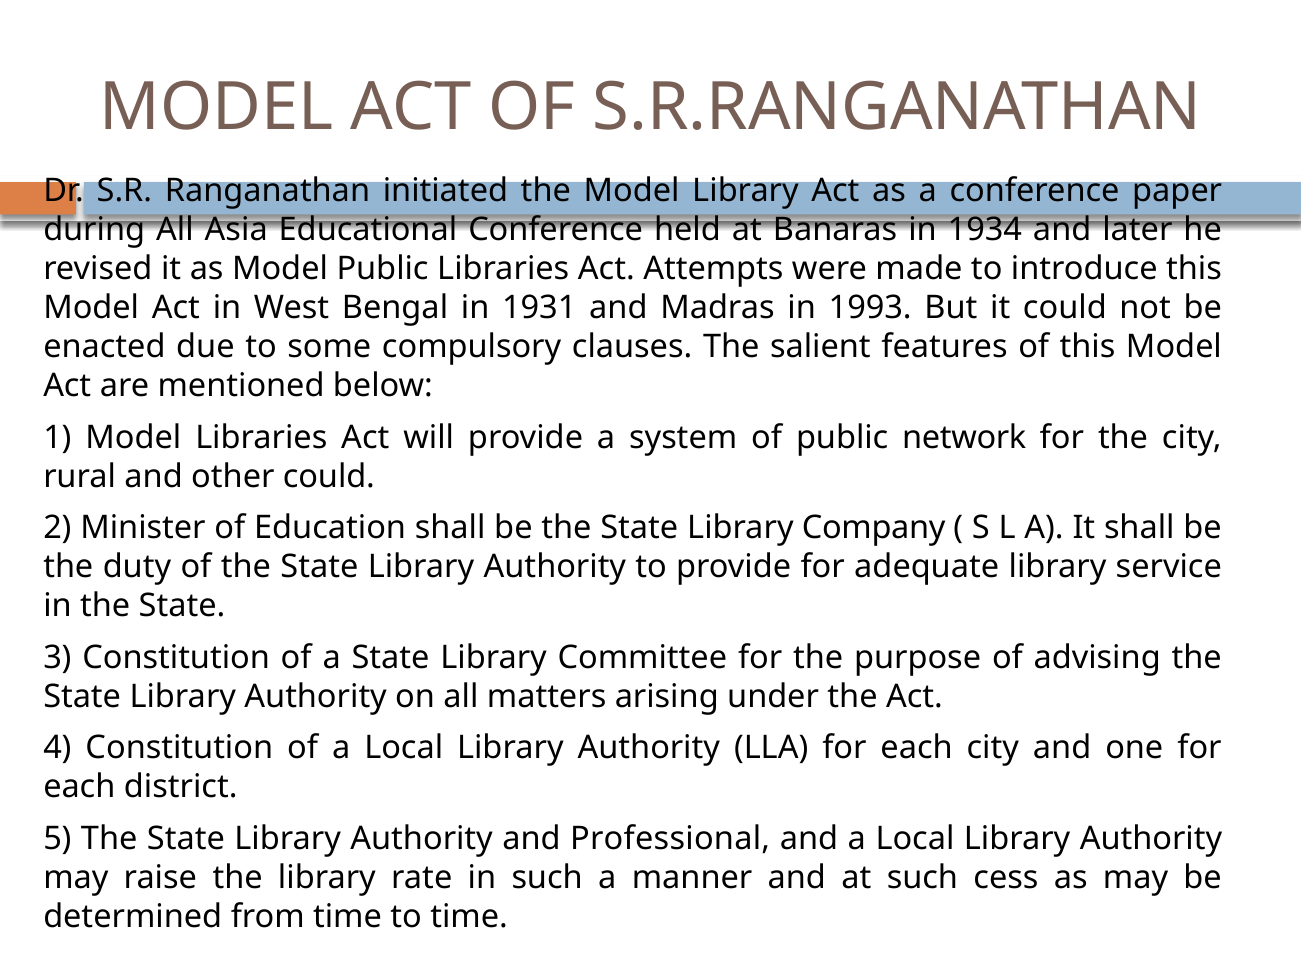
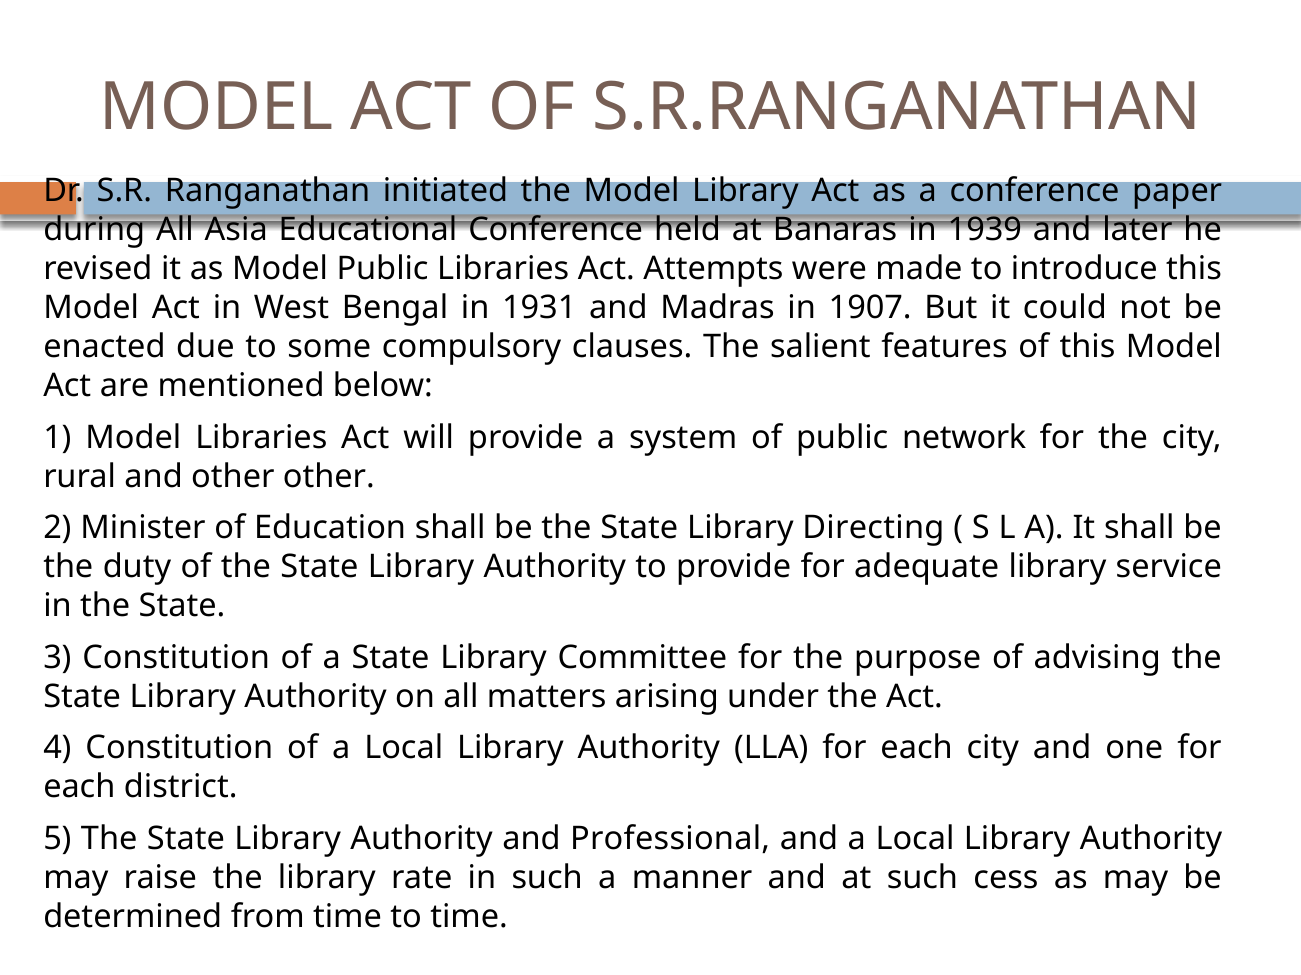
1934: 1934 -> 1939
1993: 1993 -> 1907
other could: could -> other
Company: Company -> Directing
